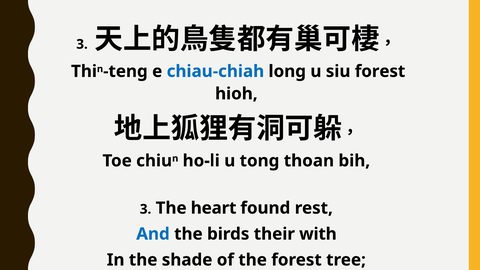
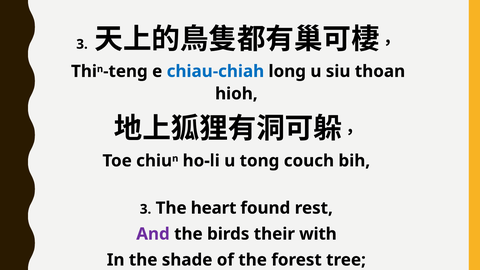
siu forest: forest -> thoan
thoan: thoan -> couch
And colour: blue -> purple
